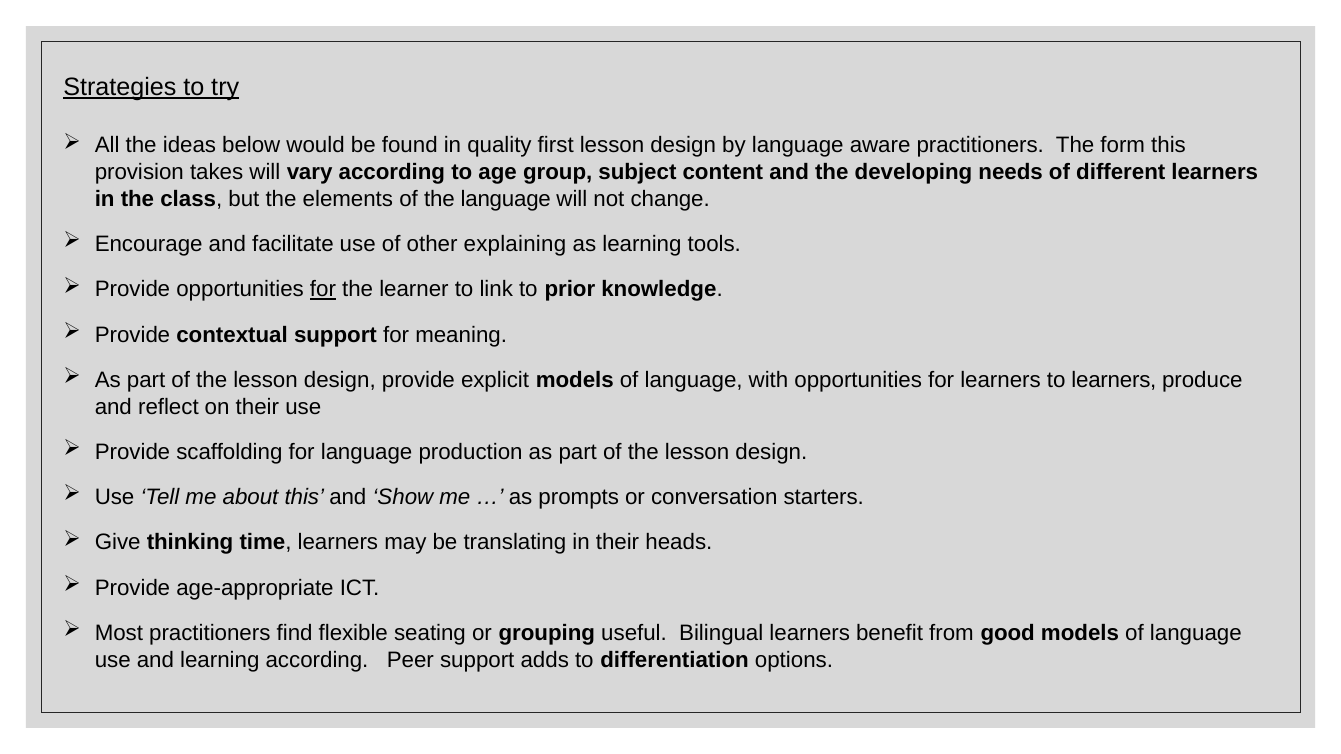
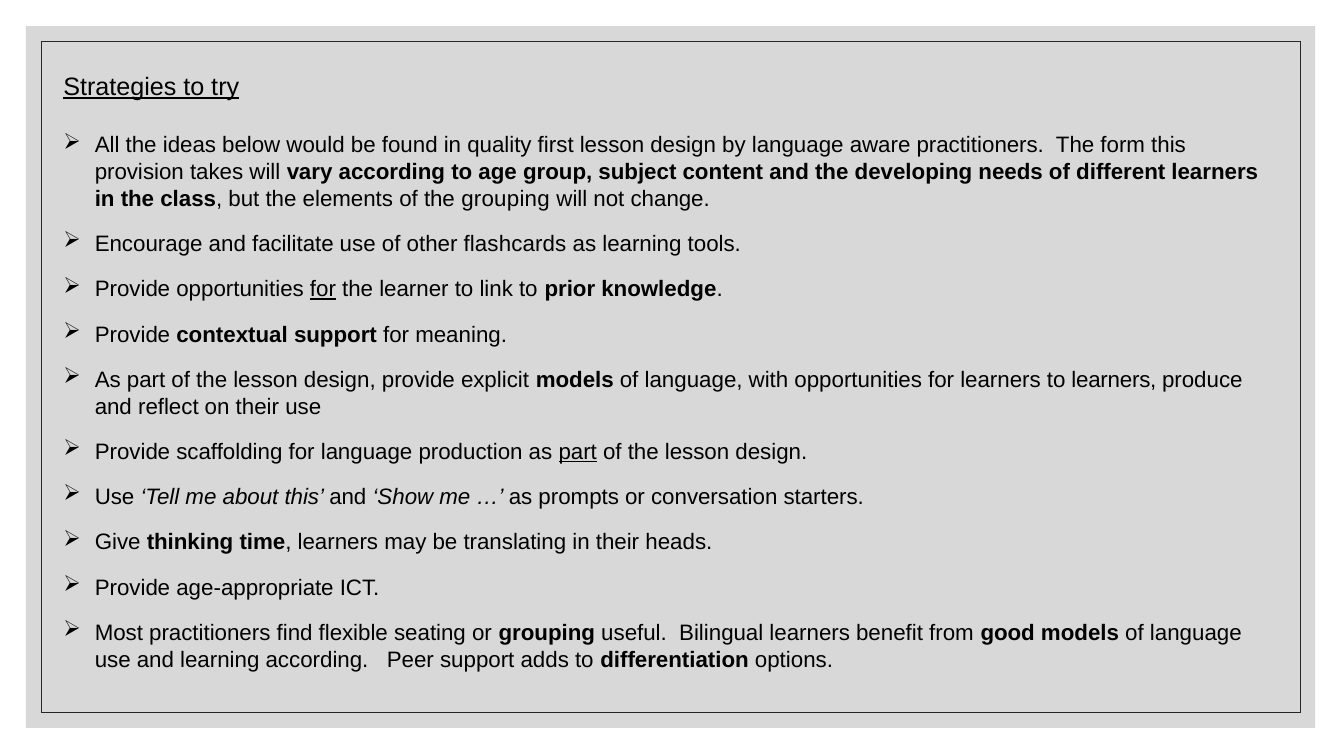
the language: language -> grouping
explaining: explaining -> flashcards
part at (578, 452) underline: none -> present
